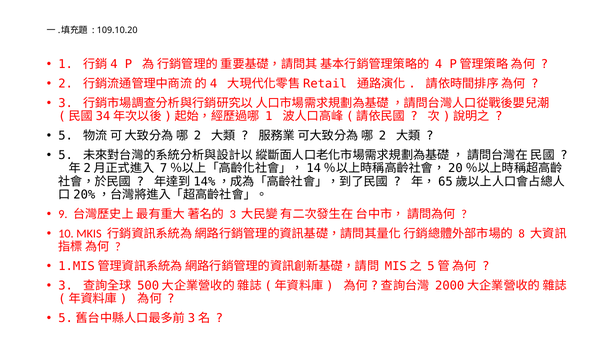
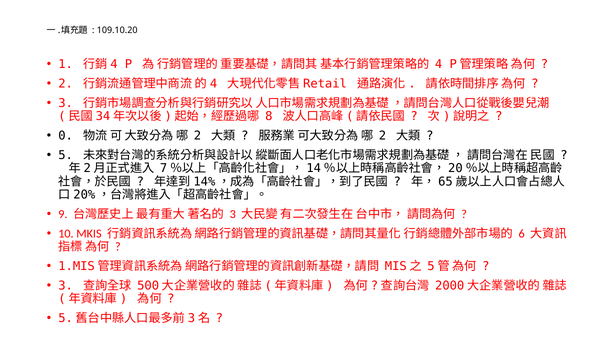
1 at (269, 116): 1 -> 8
5 at (66, 136): 5 -> 0
8: 8 -> 6
